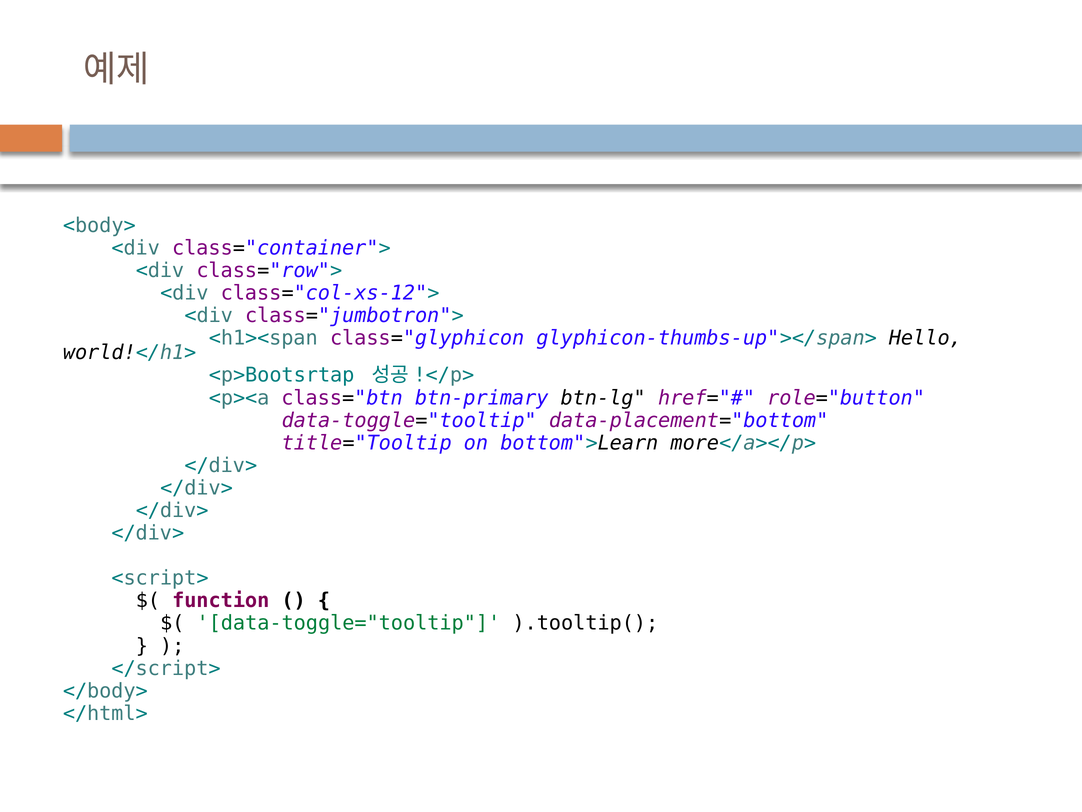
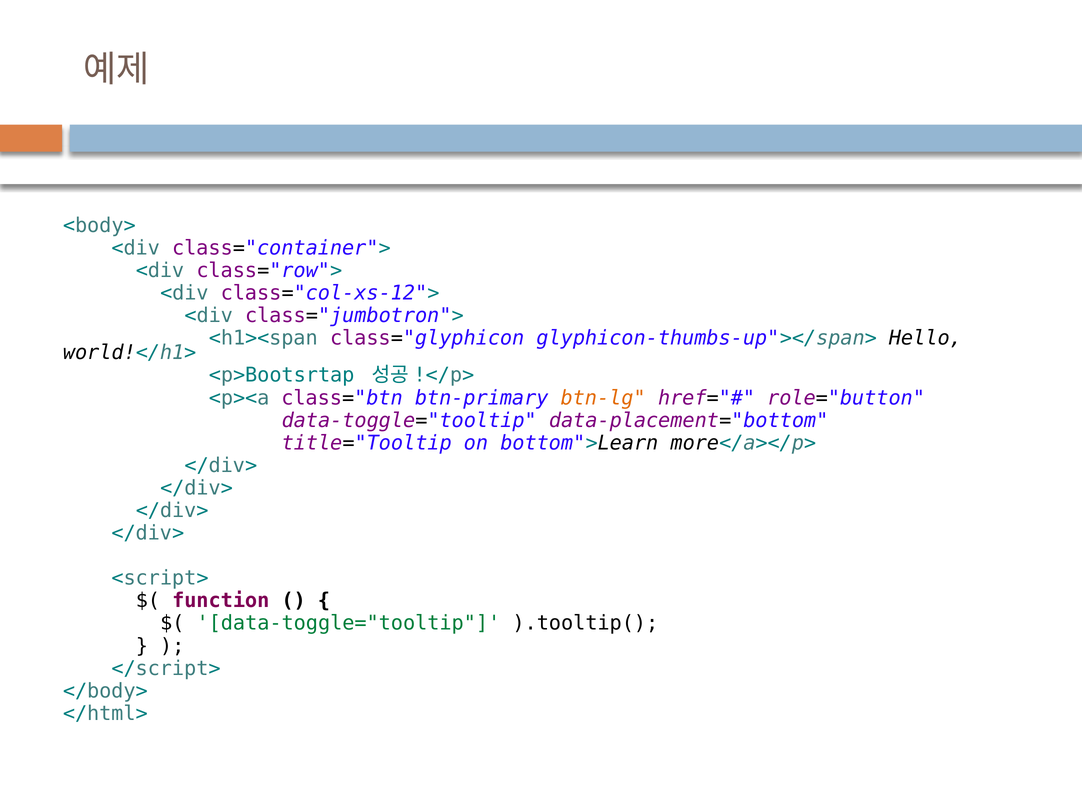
btn-lg colour: black -> orange
